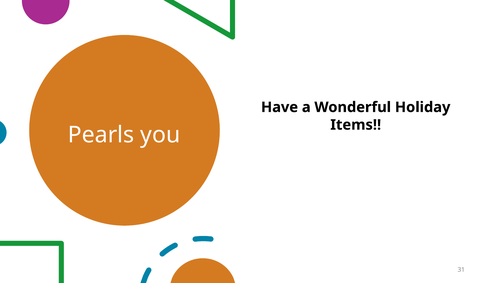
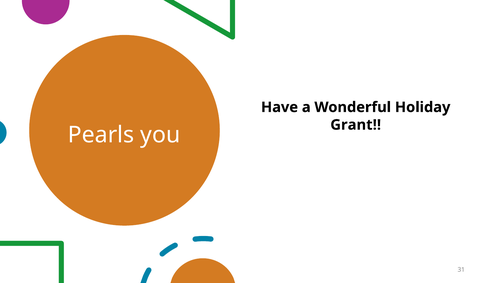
Items: Items -> Grant
